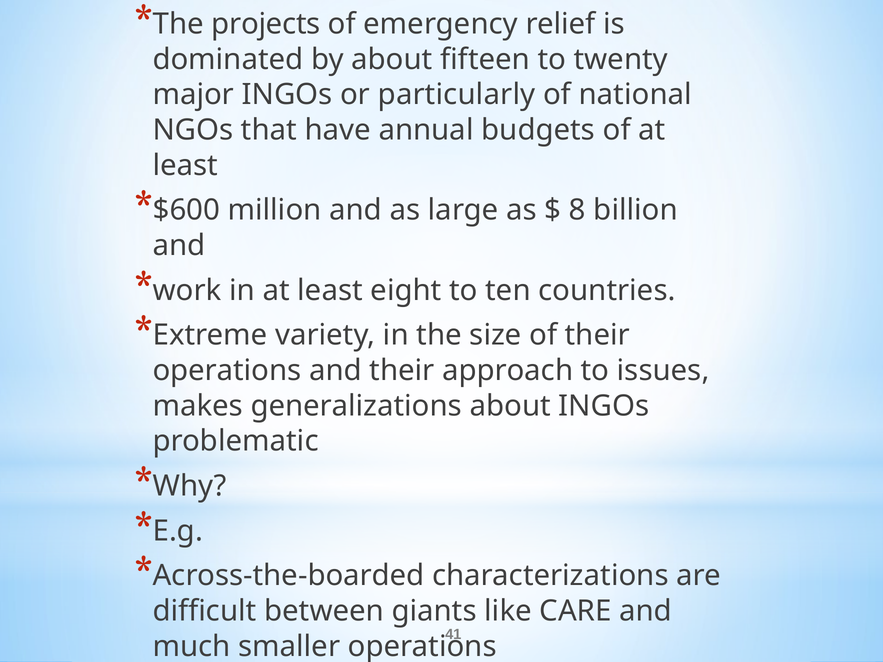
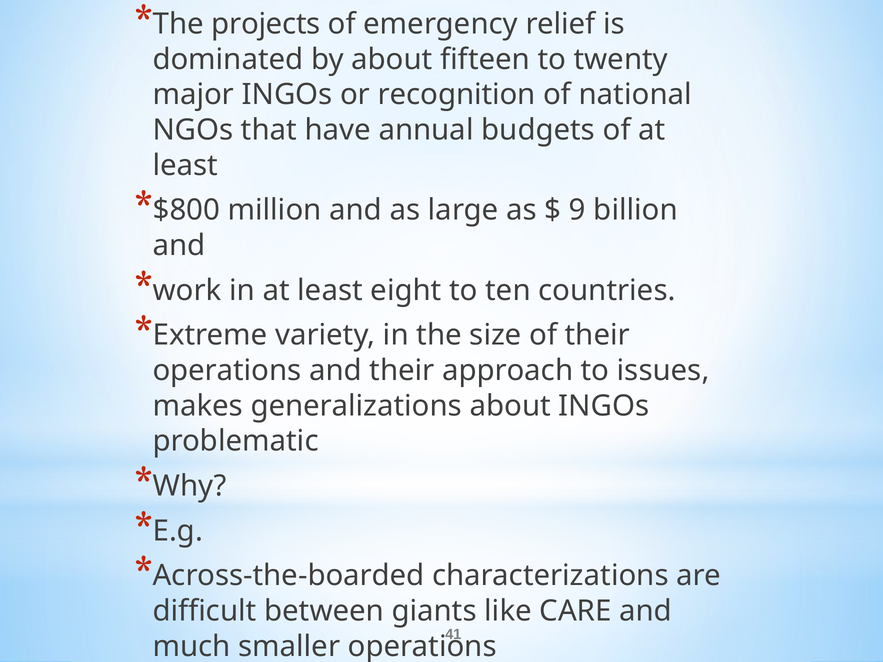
particularly: particularly -> recognition
$600: $600 -> $800
8: 8 -> 9
